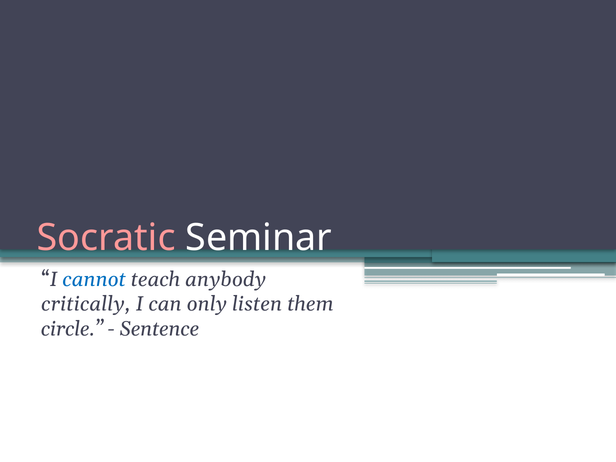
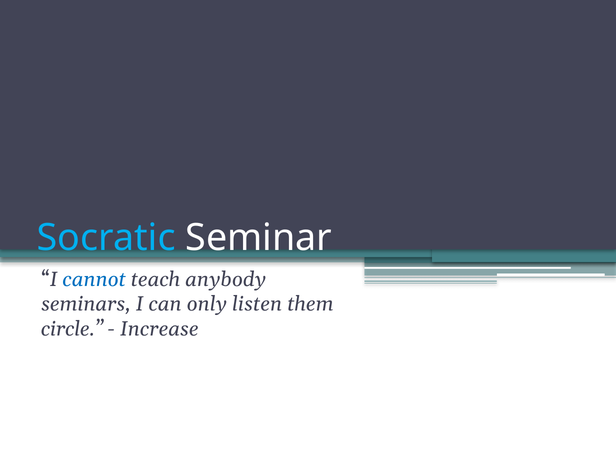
Socratic colour: pink -> light blue
critically: critically -> seminars
Sentence: Sentence -> Increase
